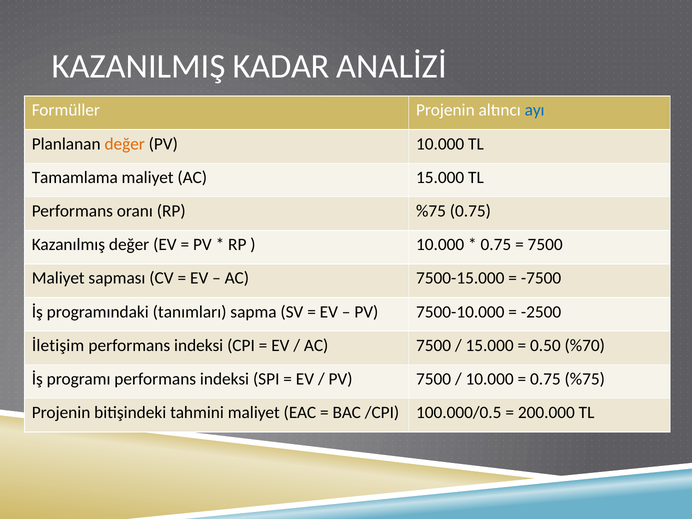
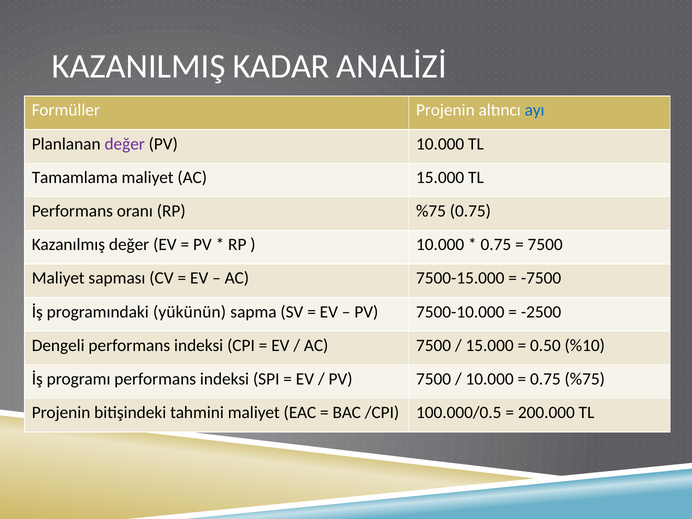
değer at (125, 144) colour: orange -> purple
tanımları: tanımları -> yükünün
İletişim: İletişim -> Dengeli
%70: %70 -> %10
